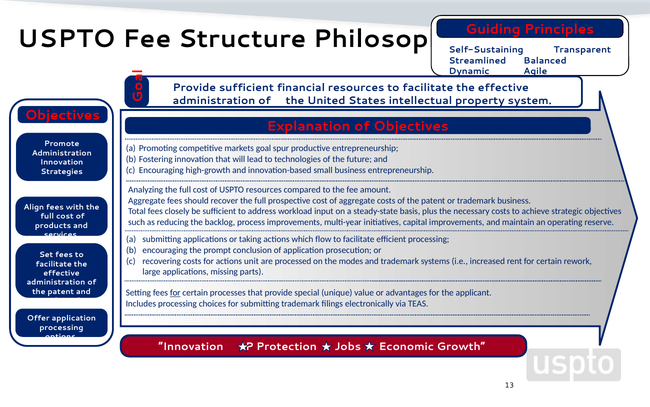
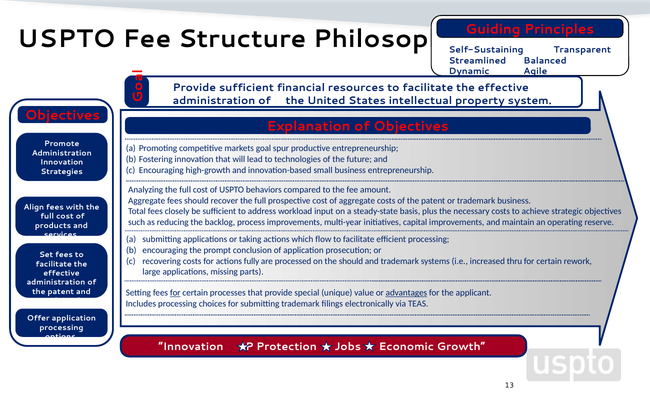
USPTO resources: resources -> behaviors
unit: unit -> fully
the modes: modes -> should
rent: rent -> thru
advantages underline: none -> present
